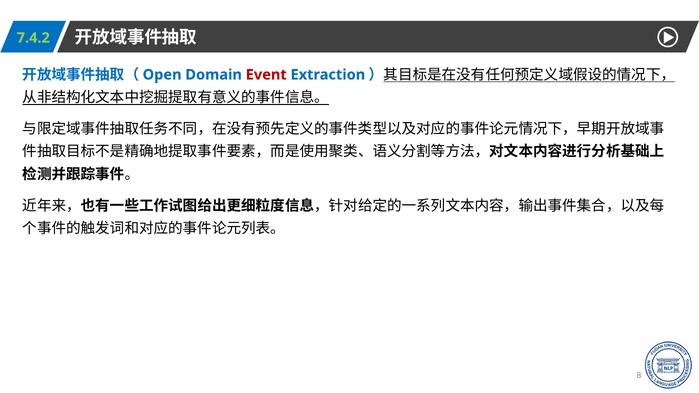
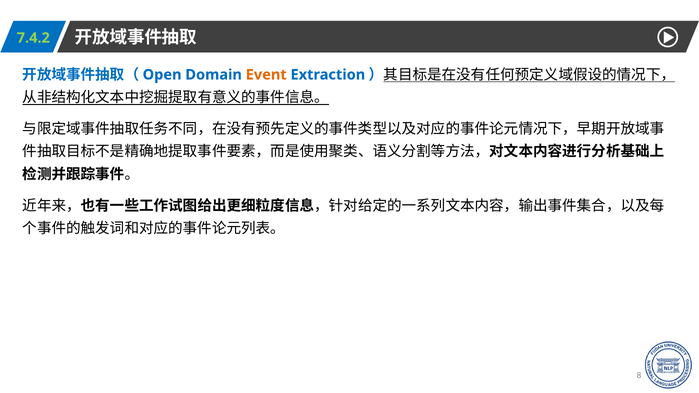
Event colour: red -> orange
